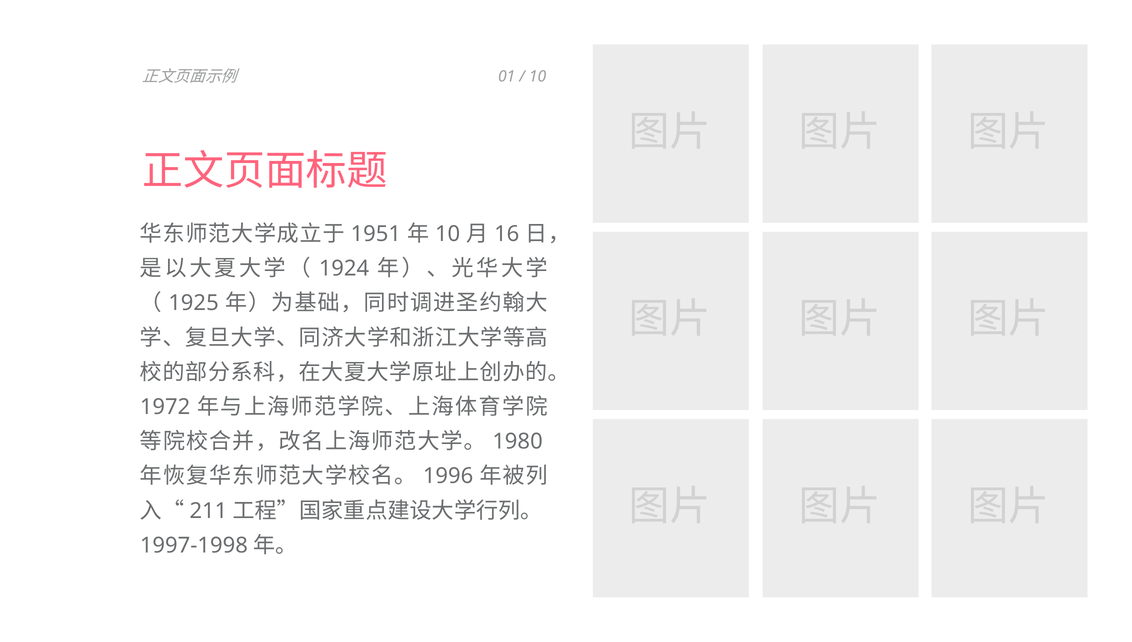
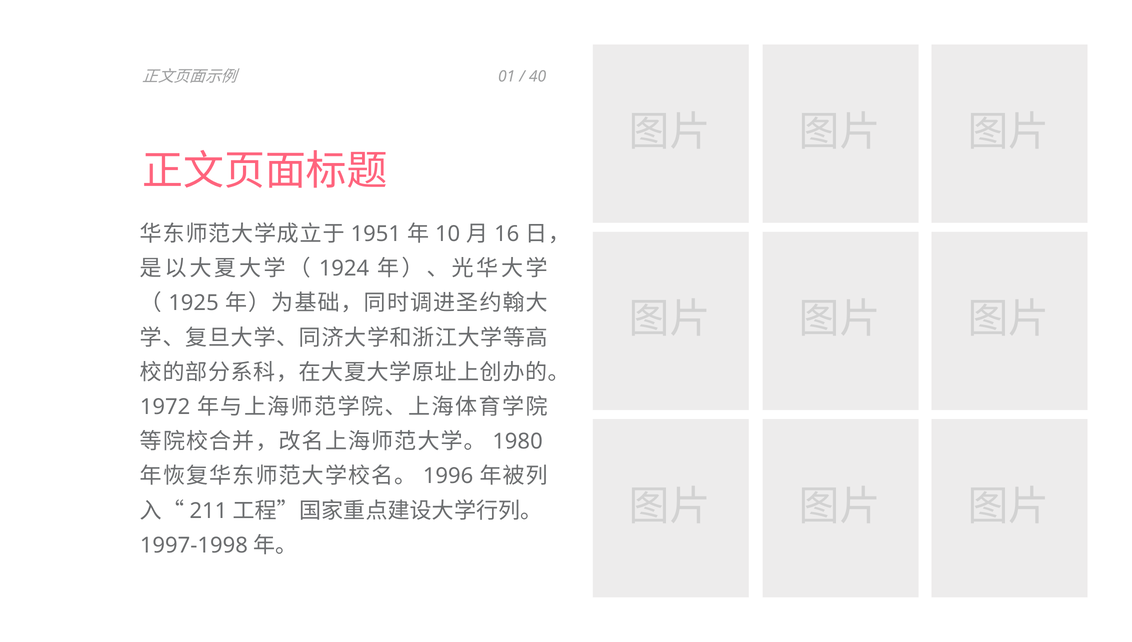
10 at (538, 77): 10 -> 40
